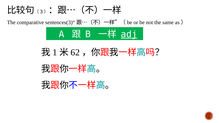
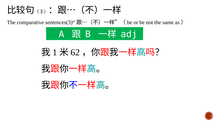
adj underline: present -> none
